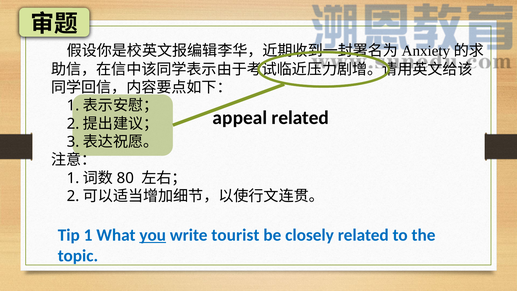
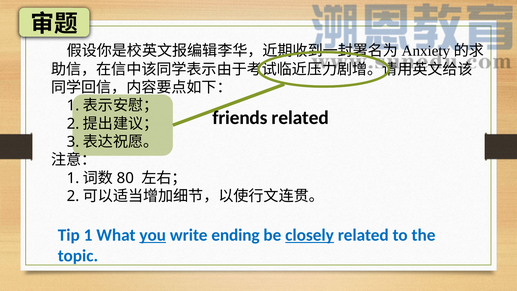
appeal: appeal -> friends
tourist: tourist -> ending
closely underline: none -> present
